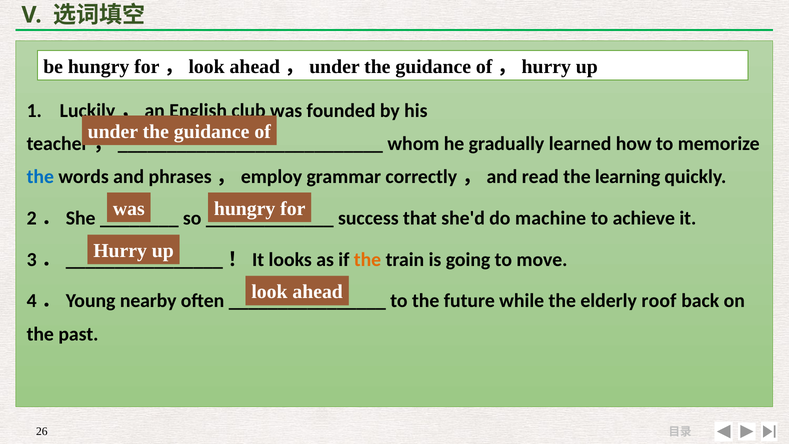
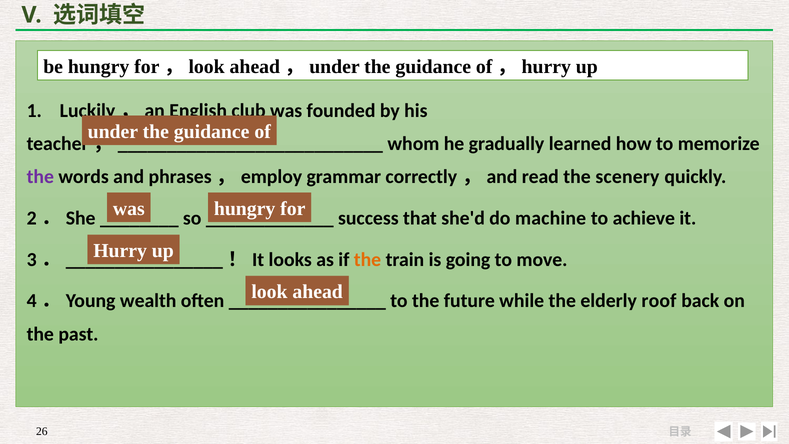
the at (40, 177) colour: blue -> purple
learning: learning -> scenery
nearby: nearby -> wealth
